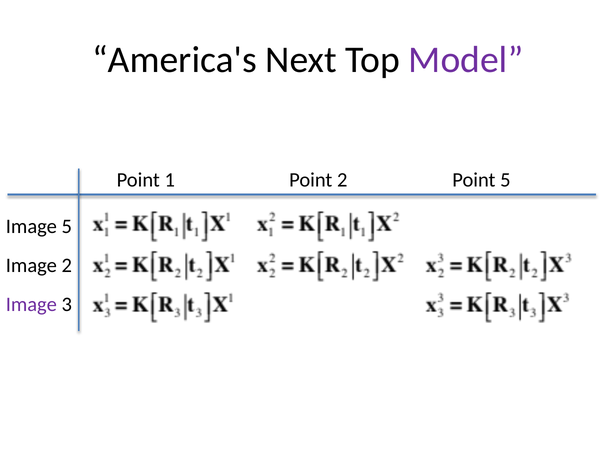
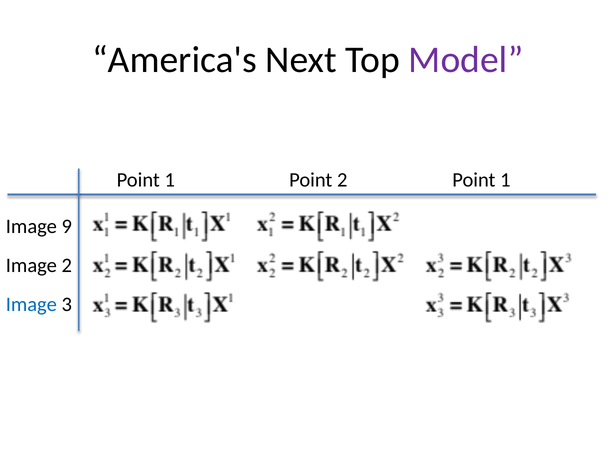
2 Point 5: 5 -> 1
Image 5: 5 -> 9
Image at (31, 305) colour: purple -> blue
